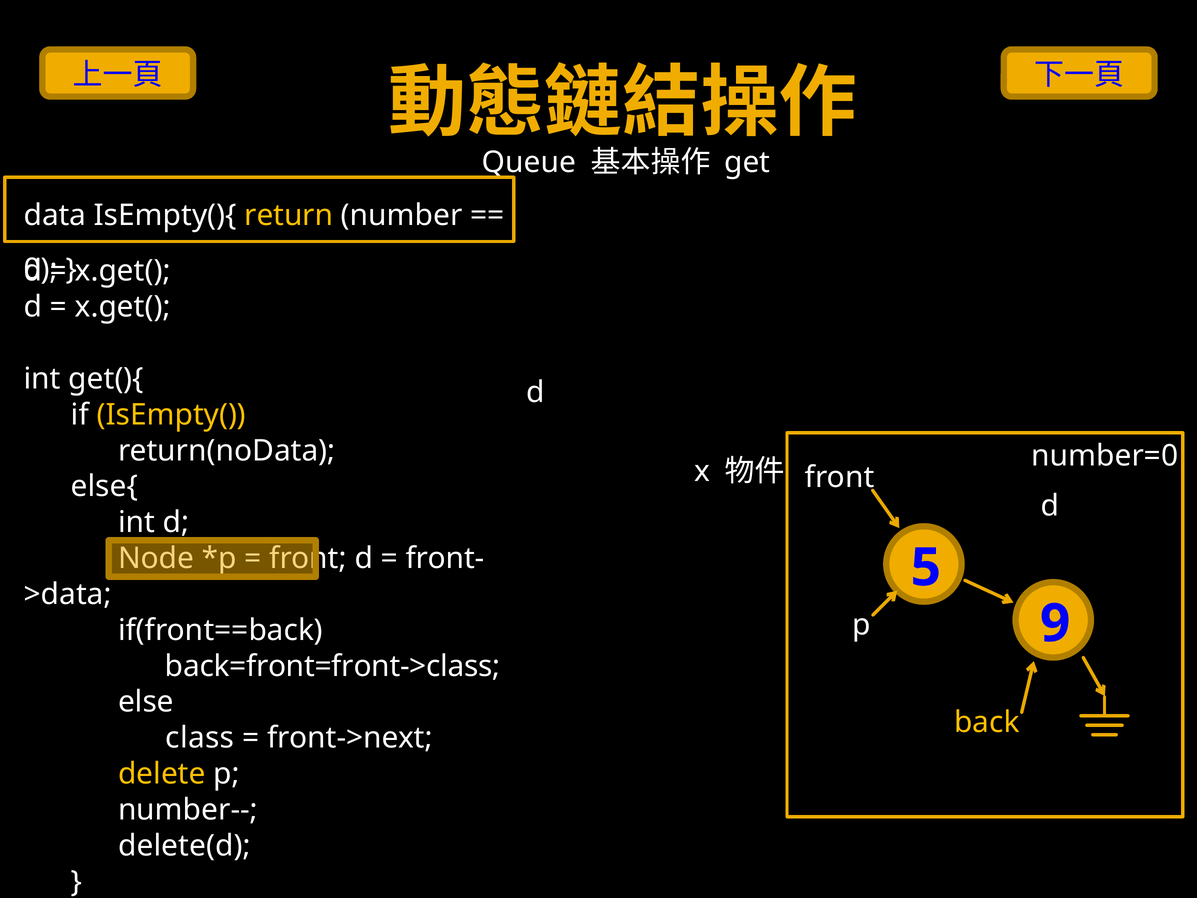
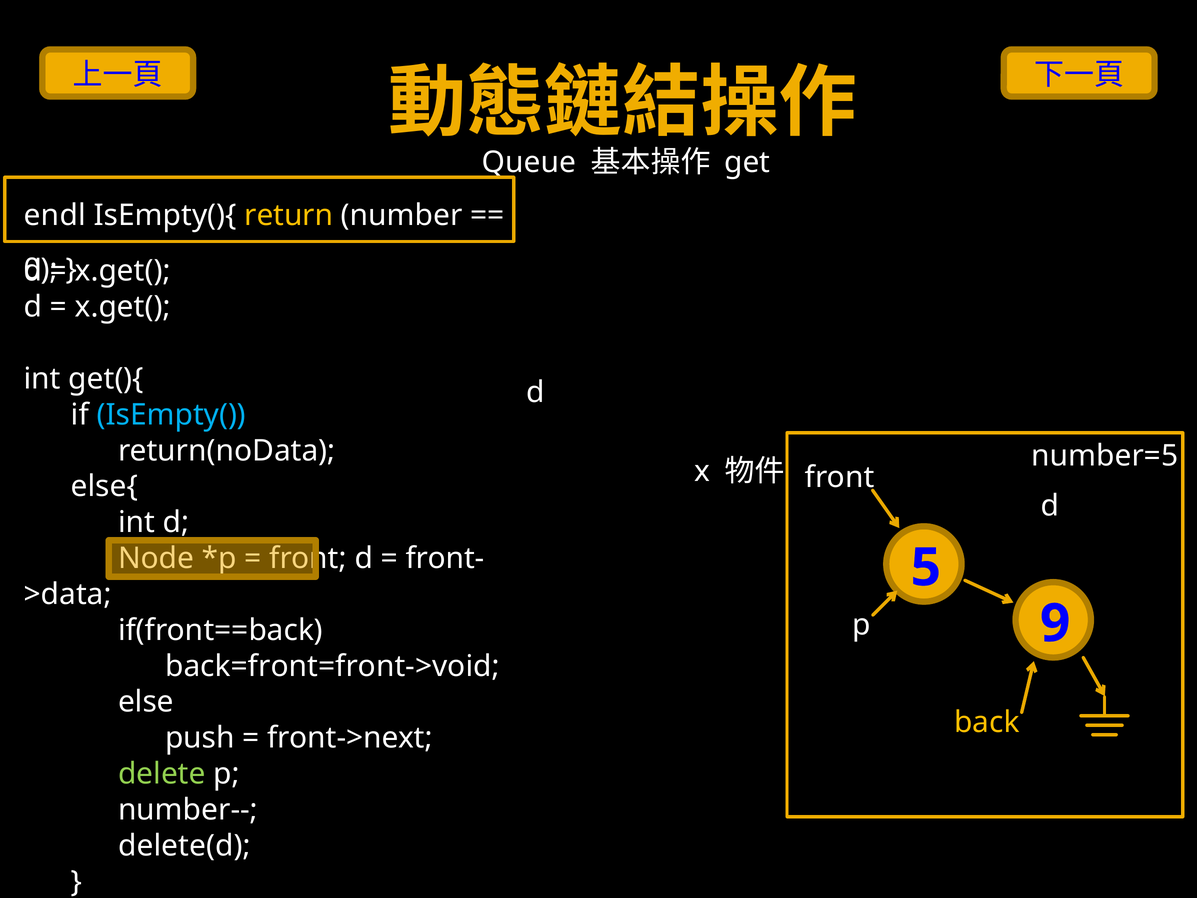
data: data -> endl
IsEmpty( colour: yellow -> light blue
number=0: number=0 -> number=5
back=front=front->class: back=front=front->class -> back=front=front->void
class: class -> push
delete colour: yellow -> light green
